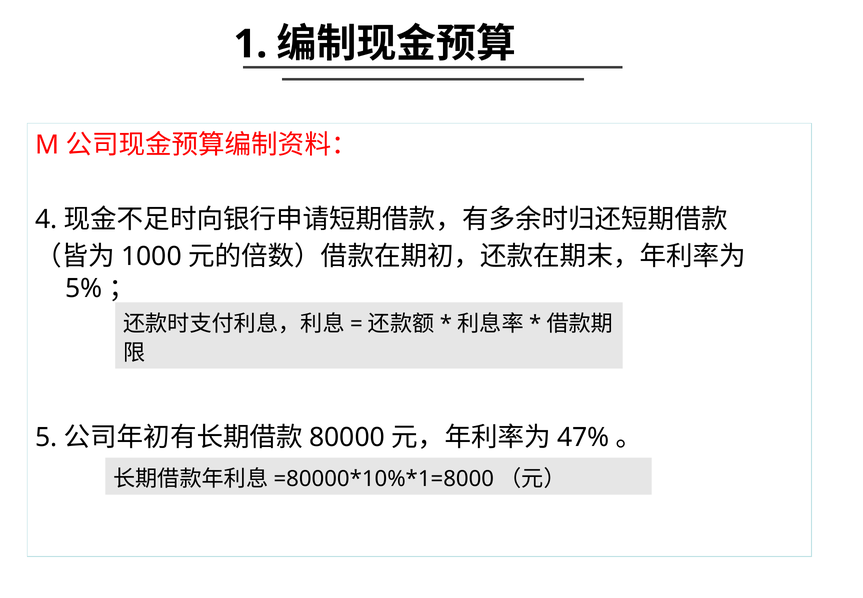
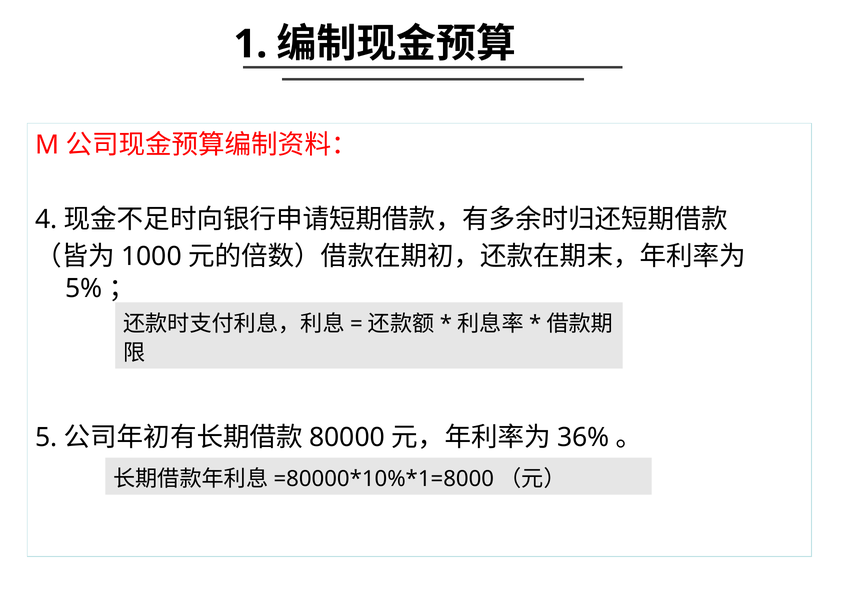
47%: 47% -> 36%
